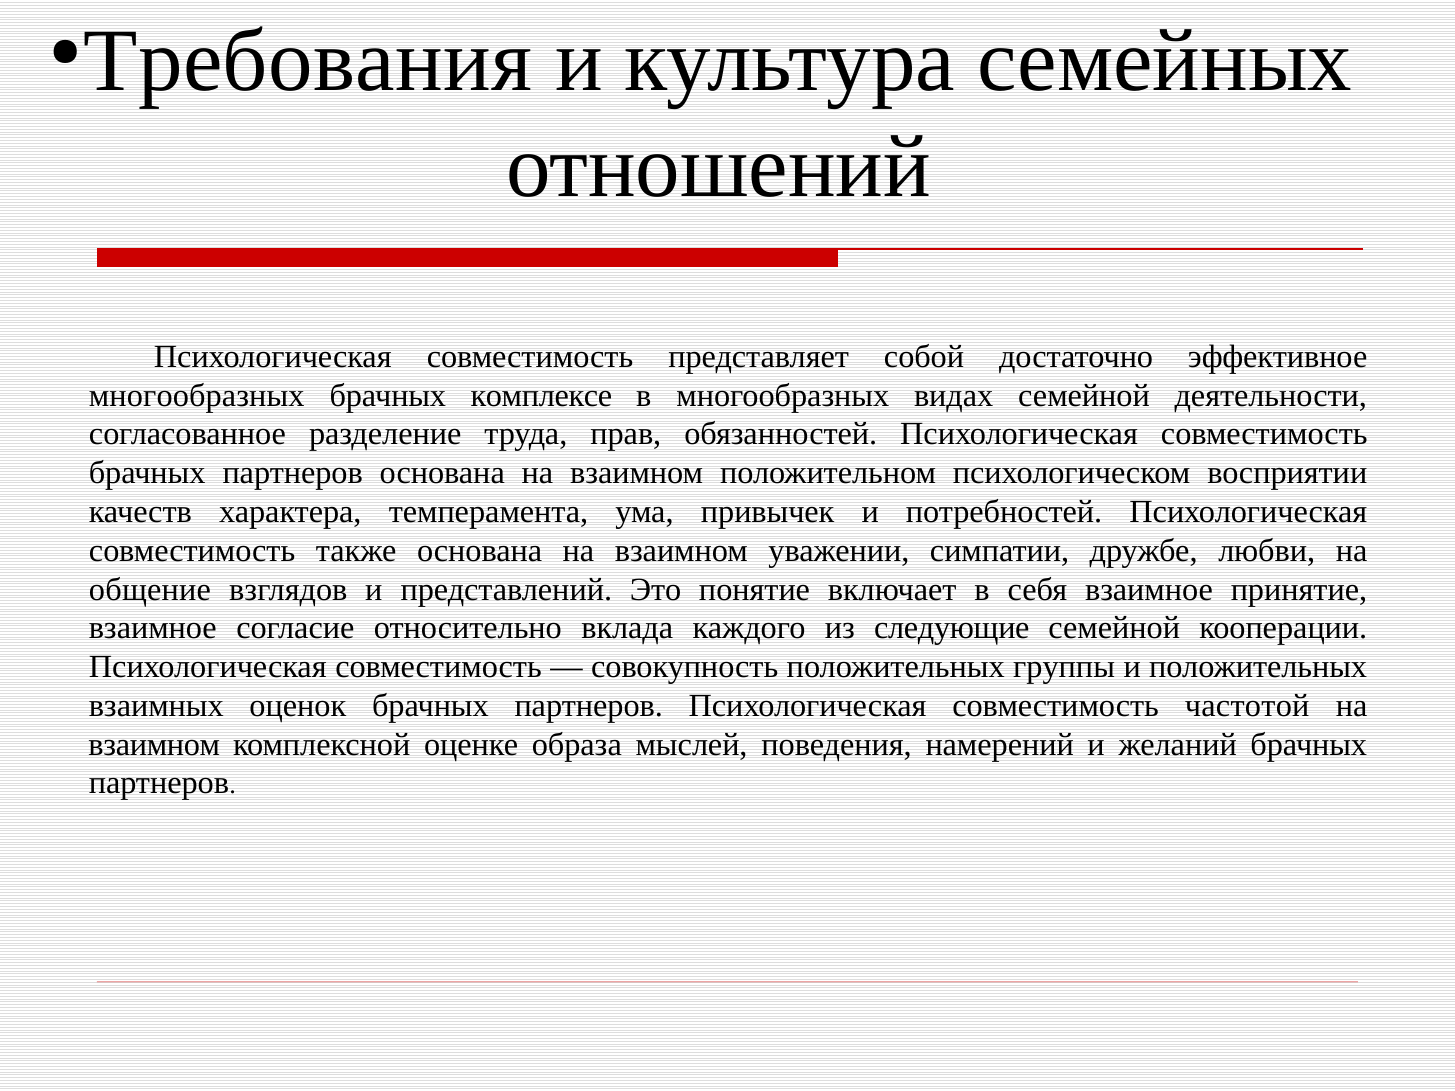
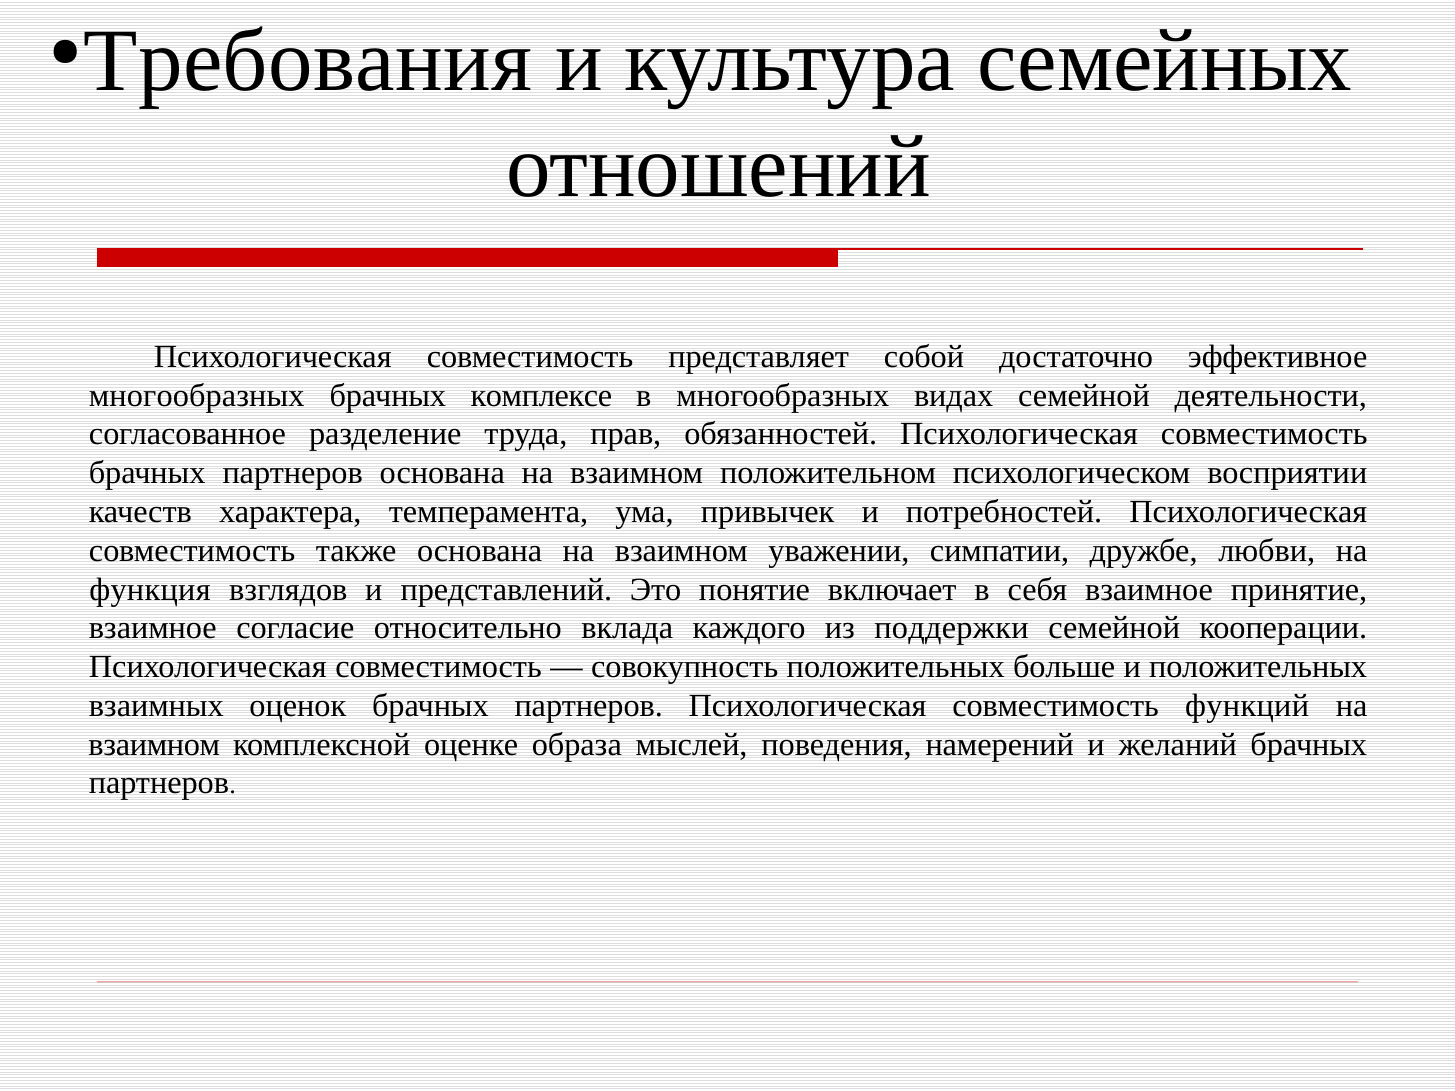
общение: общение -> функция
следующие: следующие -> поддержки
группы: группы -> больше
частотой: частотой -> функций
